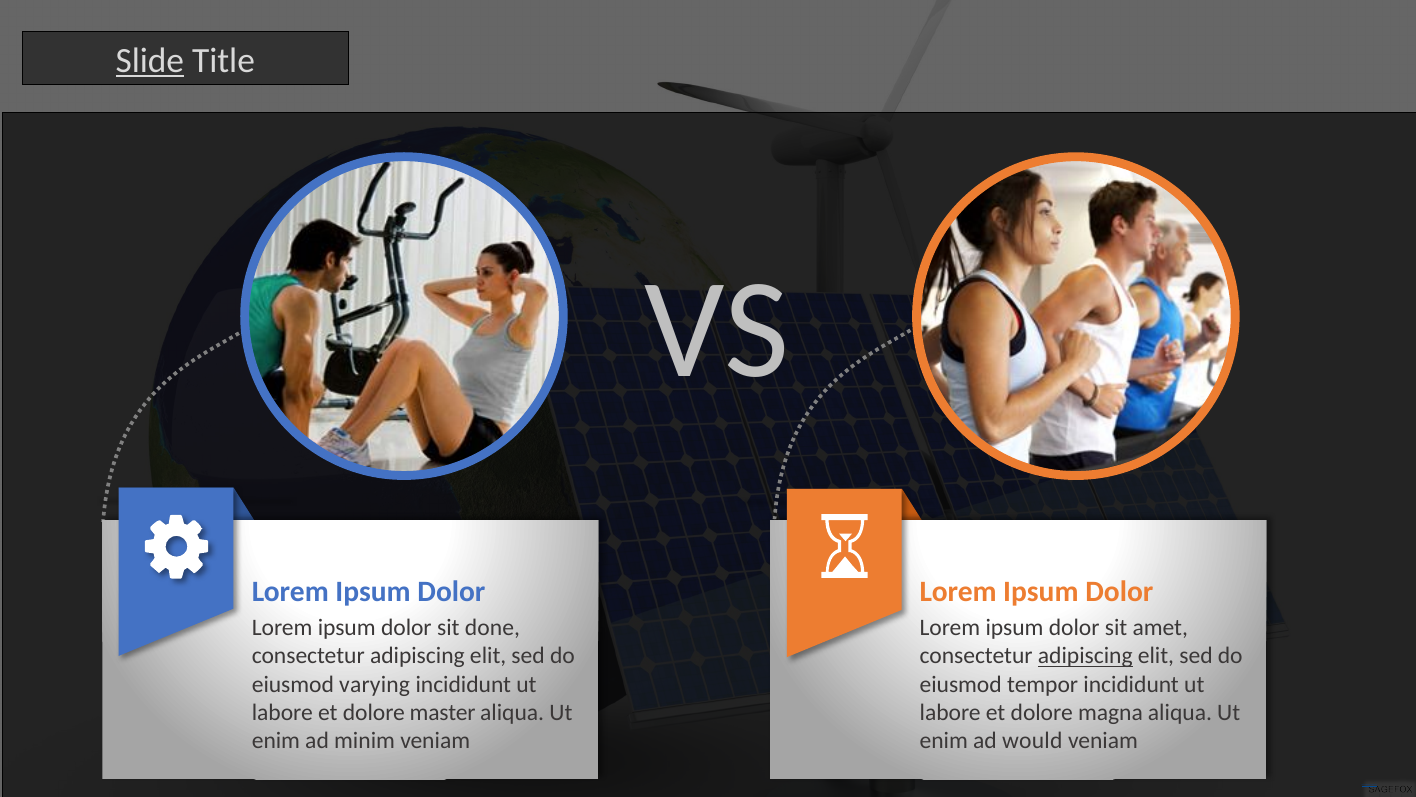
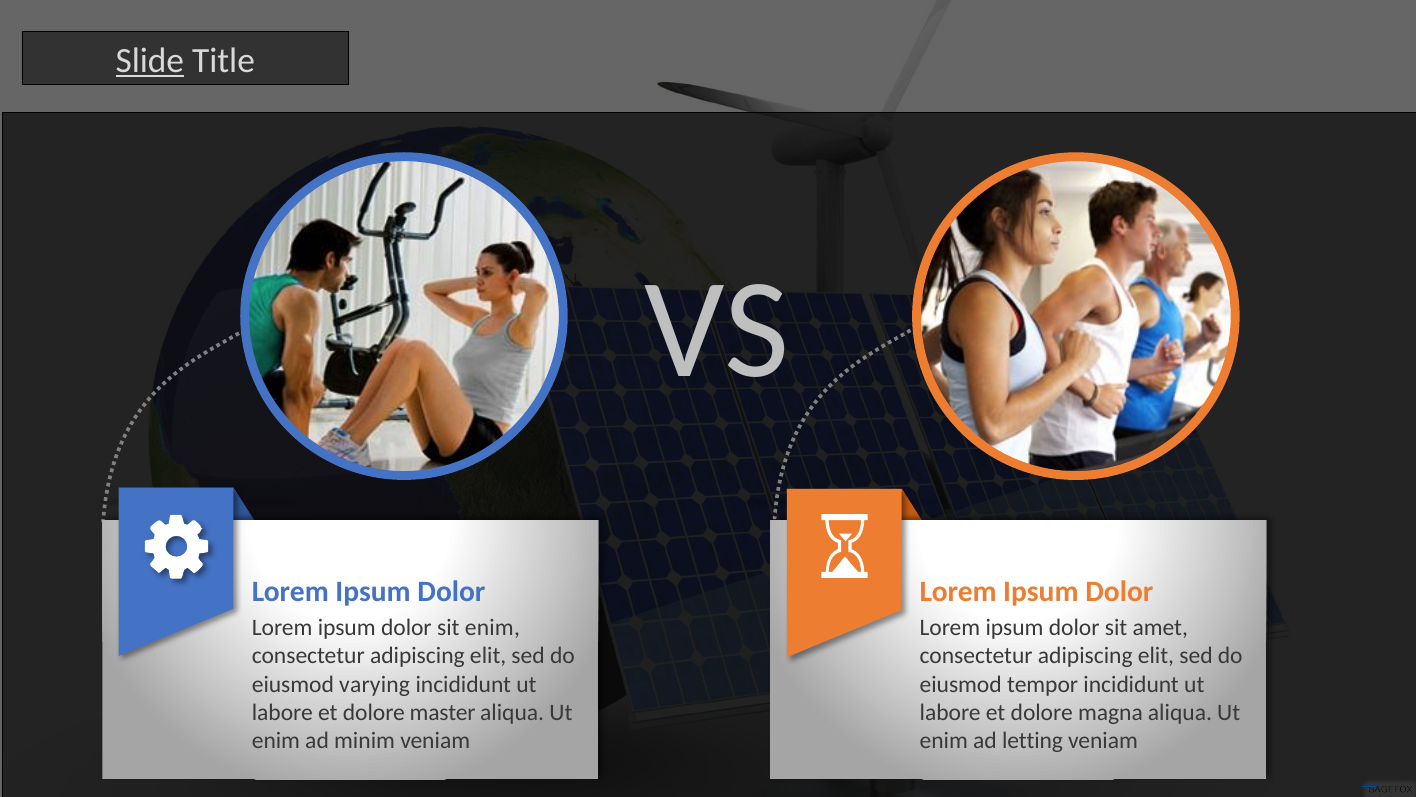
sit done: done -> enim
adipiscing at (1085, 656) underline: present -> none
would: would -> letting
